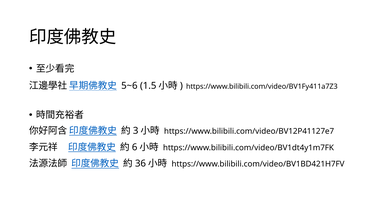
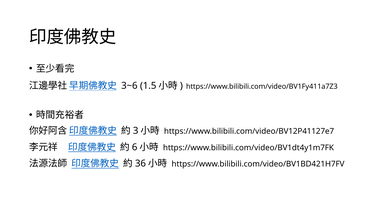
5~6: 5~6 -> 3~6
